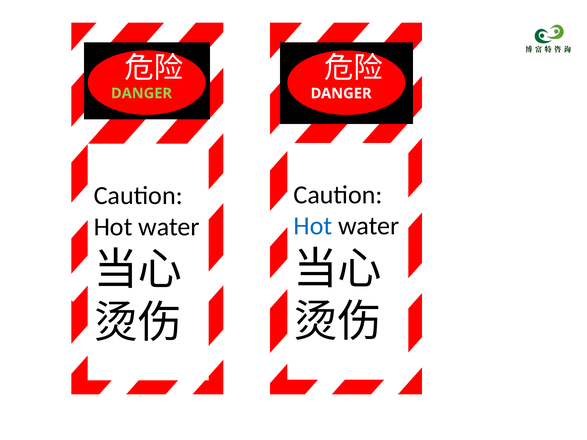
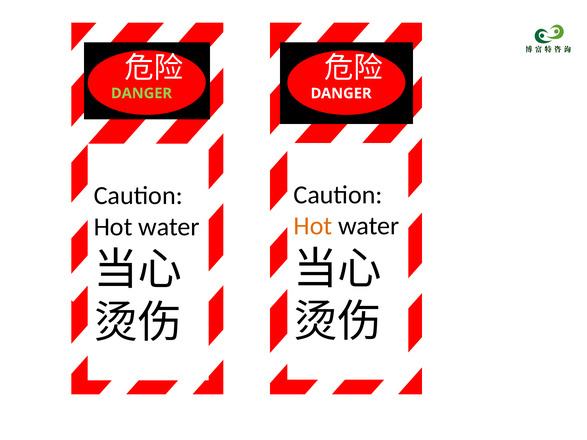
Hot at (313, 226) colour: blue -> orange
